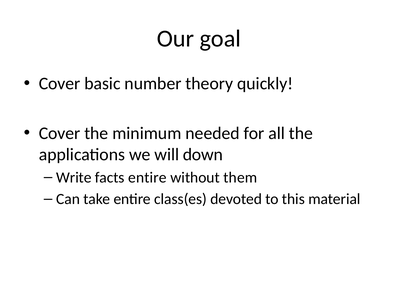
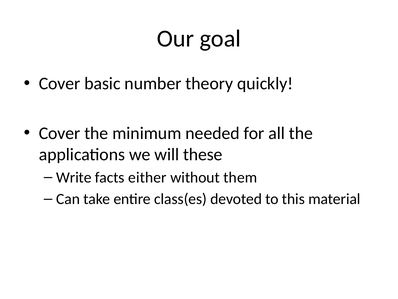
down: down -> these
facts entire: entire -> either
